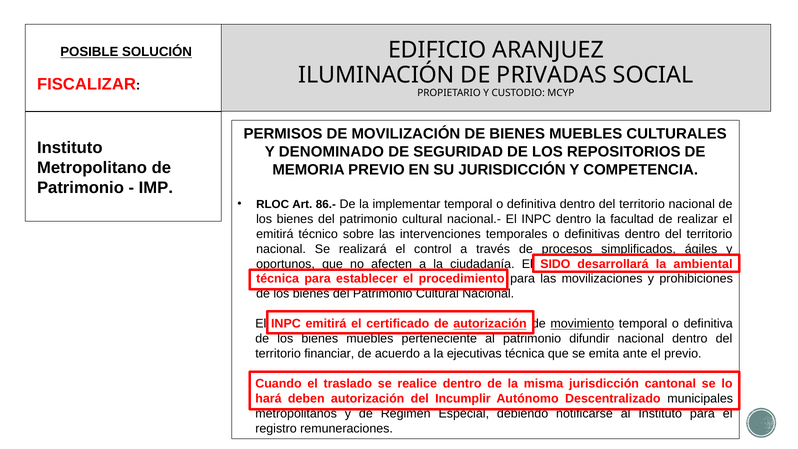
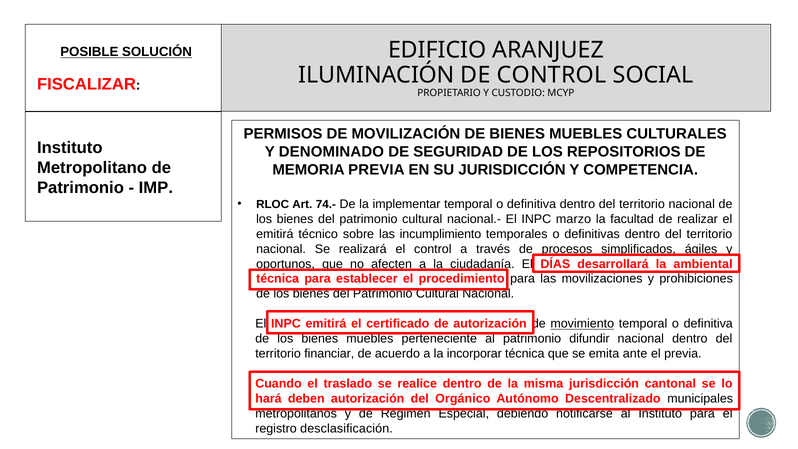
DE PRIVADAS: PRIVADAS -> CONTROL
MEMORIA PREVIO: PREVIO -> PREVIA
86.-: 86.- -> 74.-
INPC dentro: dentro -> marzo
intervenciones: intervenciones -> incumplimiento
SIDO: SIDO -> DÍAS
autorización at (490, 324) underline: present -> none
ejecutivas: ejecutivas -> incorporar
el previo: previo -> previa
Incumplir: Incumplir -> Orgánico
remuneraciones: remuneraciones -> desclasificación
